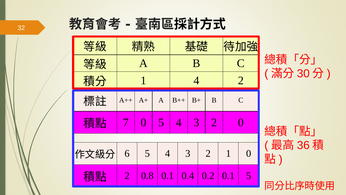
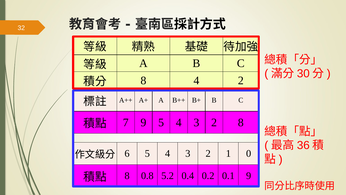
1 at (143, 80): 1 -> 8
7 0: 0 -> 9
2 0: 0 -> 8
2 at (127, 175): 2 -> 8
0.8 0.1: 0.1 -> 5.2
0.1 5: 5 -> 9
